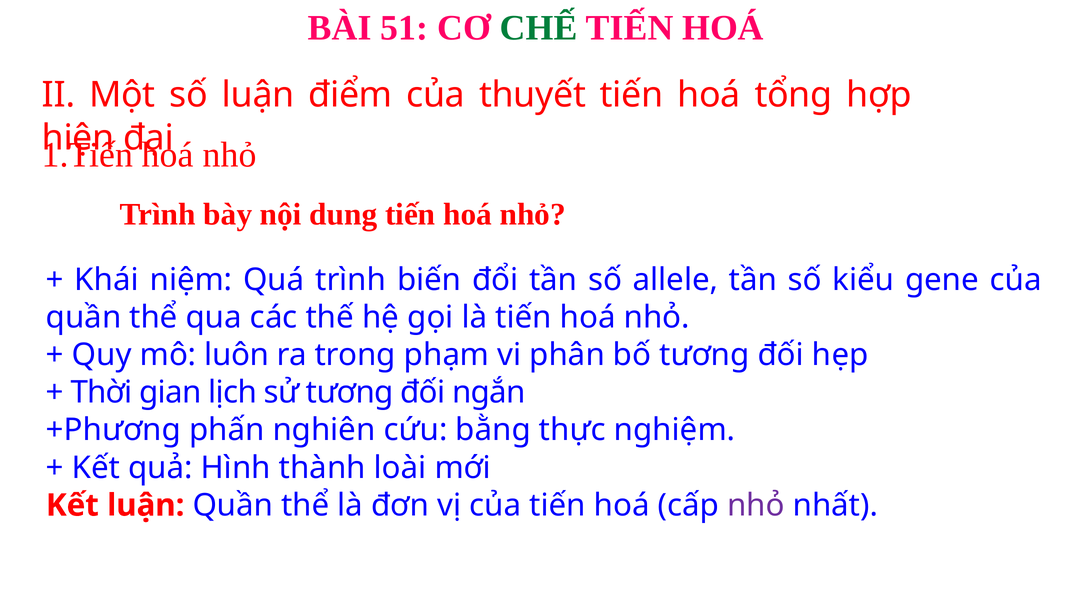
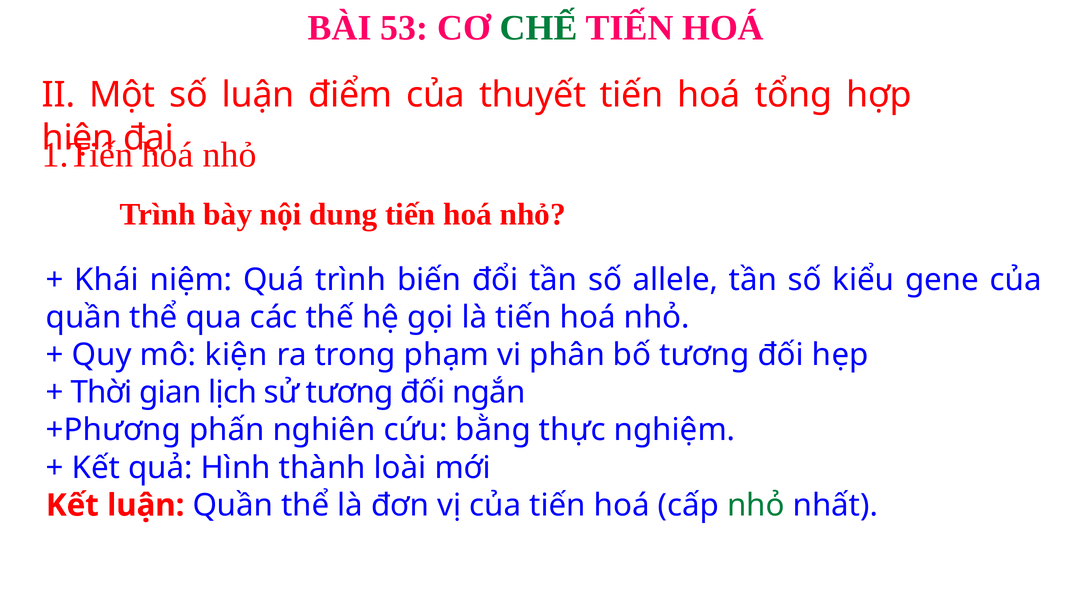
51: 51 -> 53
luôn: luôn -> kiện
nhỏ at (756, 505) colour: purple -> green
